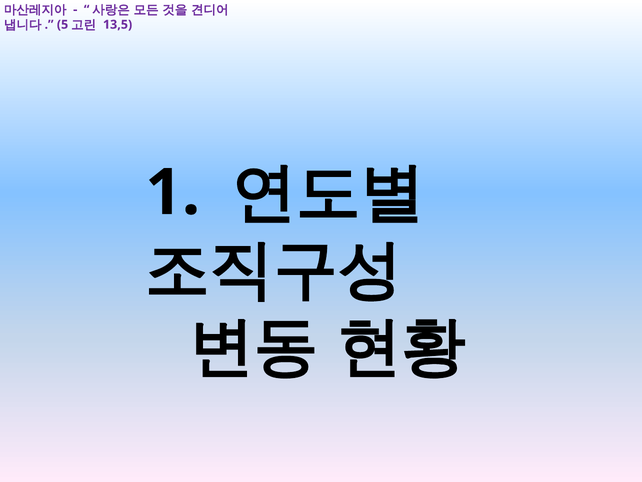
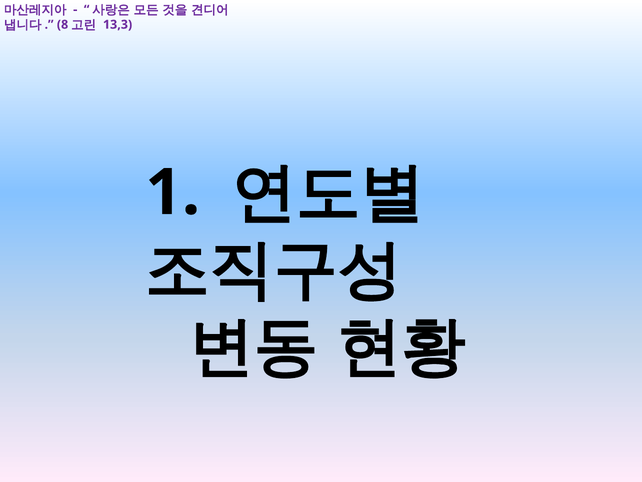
5: 5 -> 8
13,5: 13,5 -> 13,3
